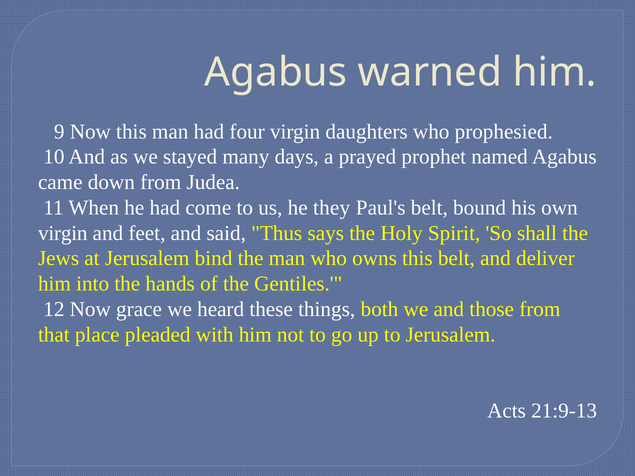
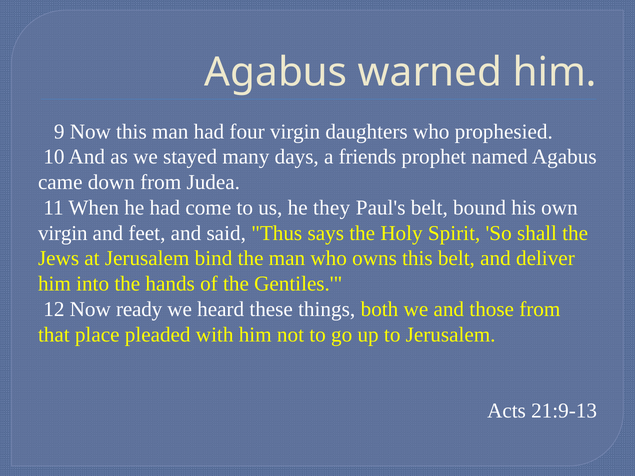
prayed: prayed -> friends
grace: grace -> ready
